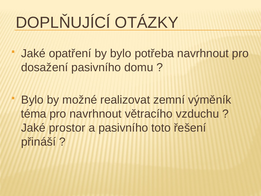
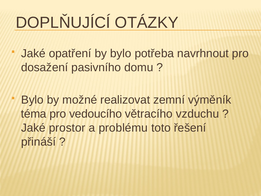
pro navrhnout: navrhnout -> vedoucího
a pasivního: pasivního -> problému
